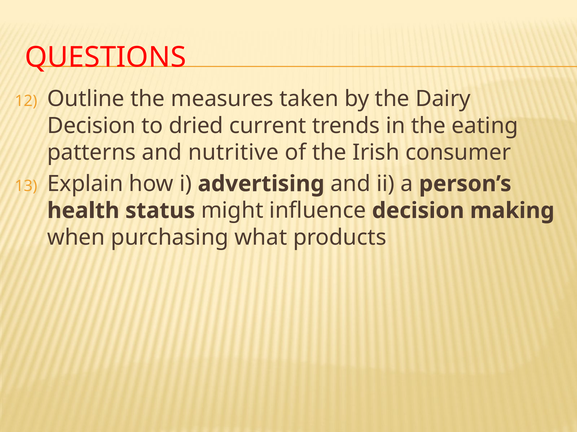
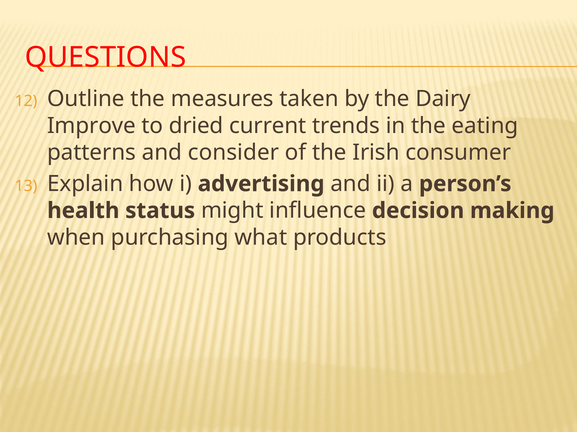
Decision at (92, 126): Decision -> Improve
nutritive: nutritive -> consider
